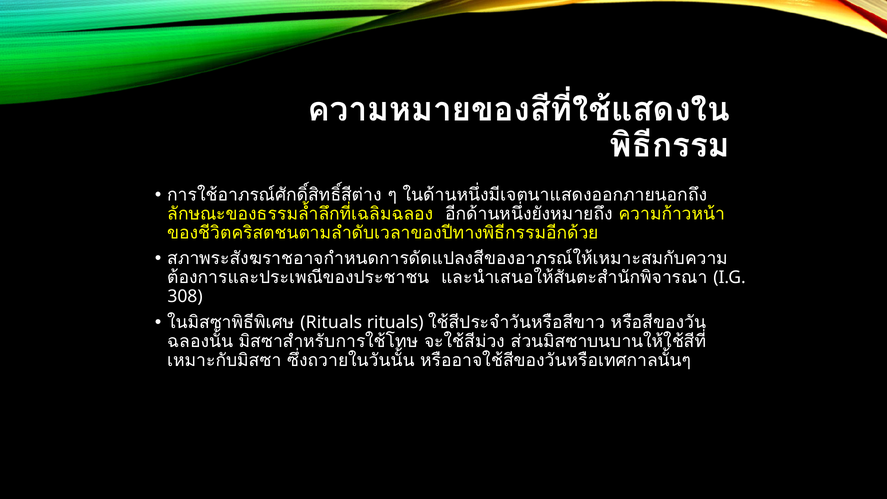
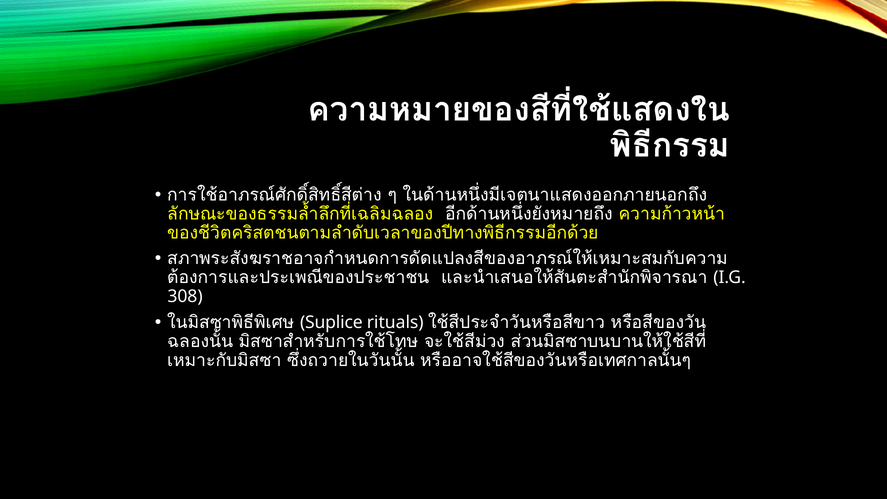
Rituals at (331, 322): Rituals -> Suplice
